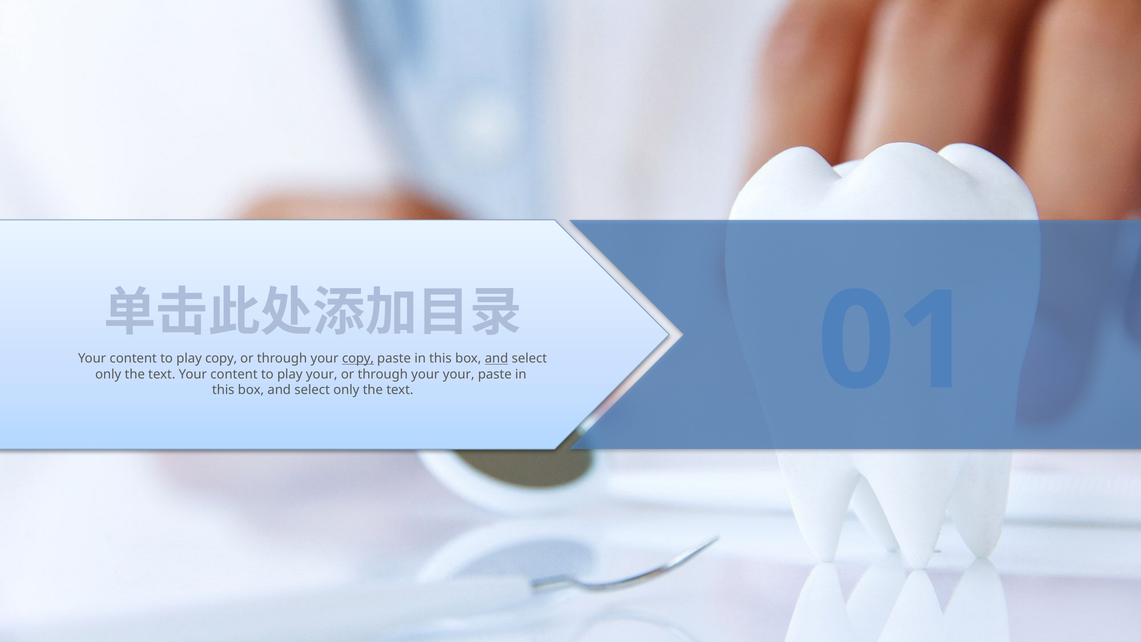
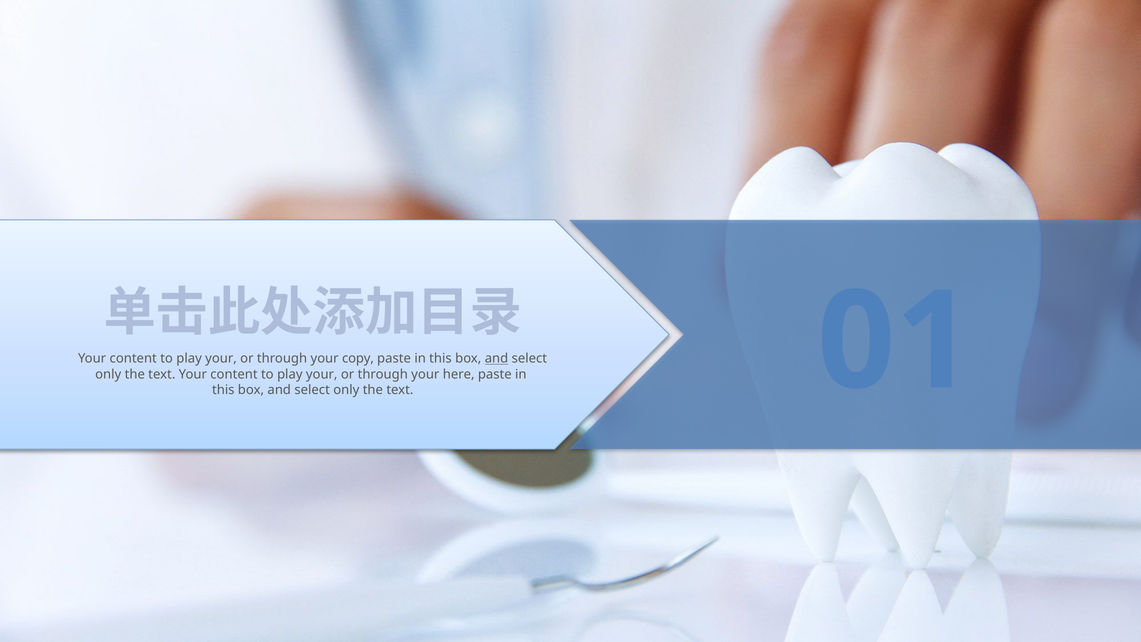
copy at (221, 359): copy -> your
copy at (358, 359) underline: present -> none
your your: your -> here
